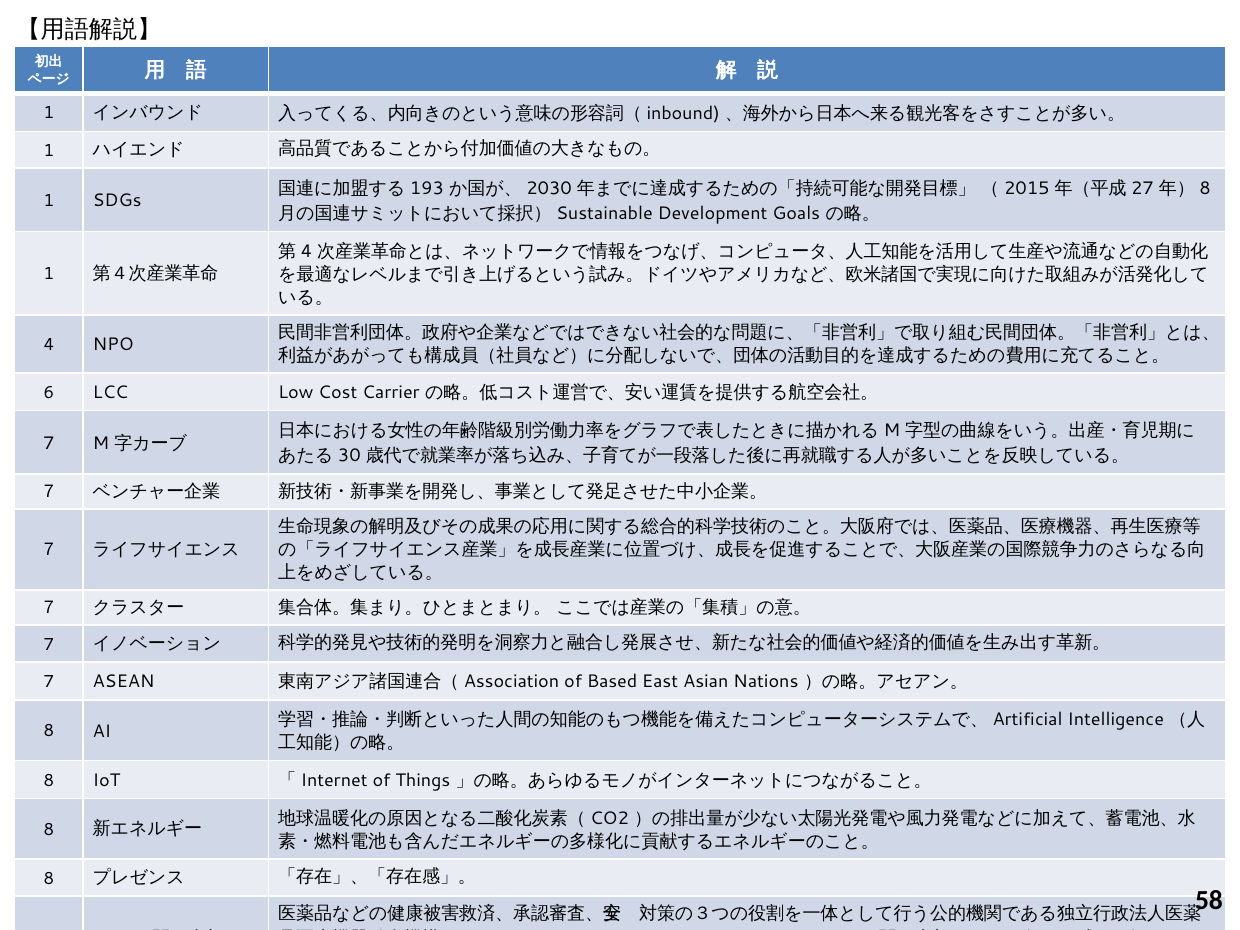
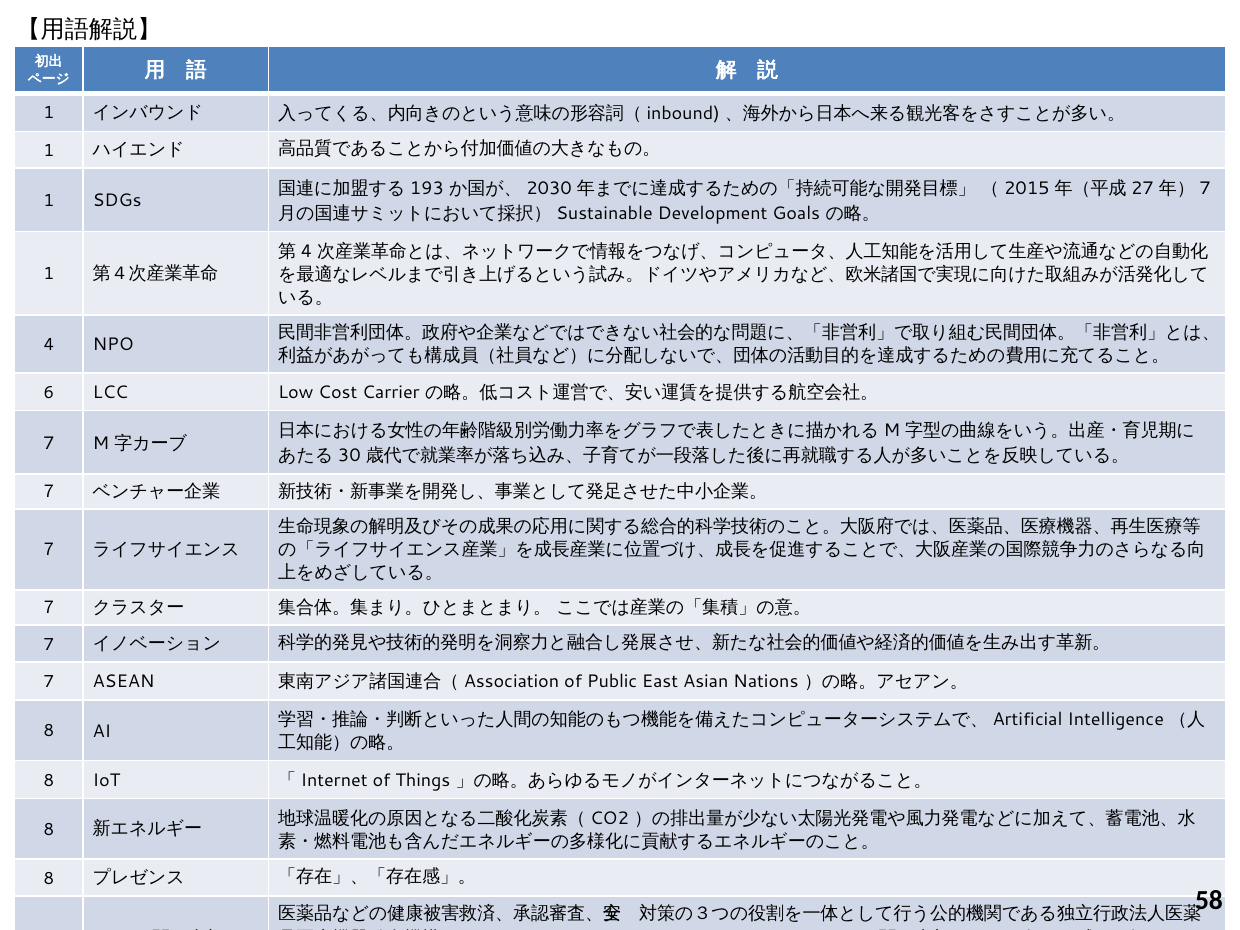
8 at (1205, 188): 8 -> 7
Based: Based -> Public
